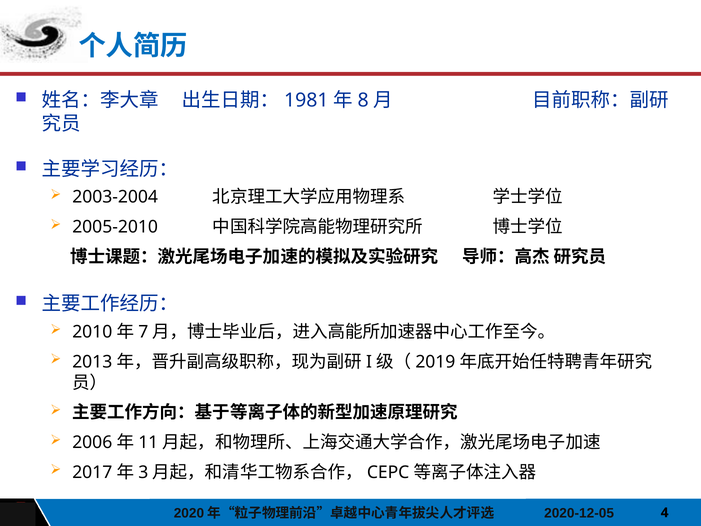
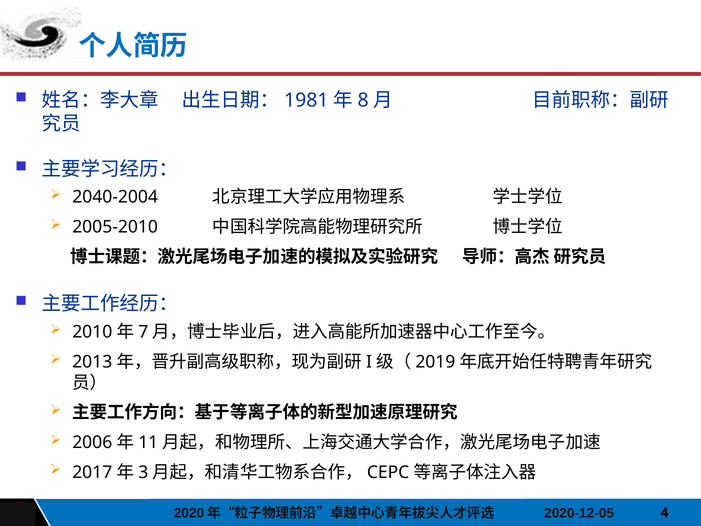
2003-2004: 2003-2004 -> 2040-2004
